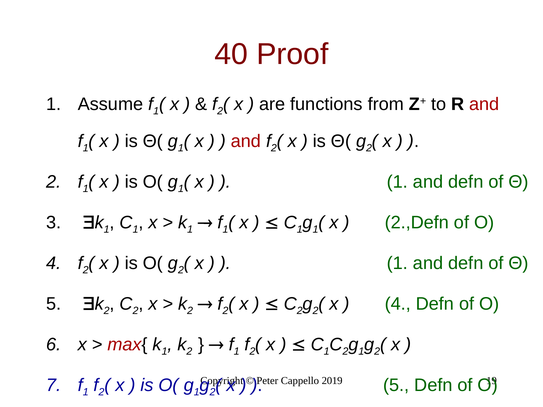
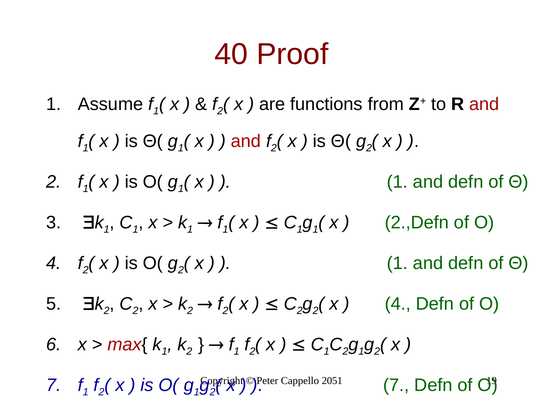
2019: 2019 -> 2051
5 at (396, 385): 5 -> 7
